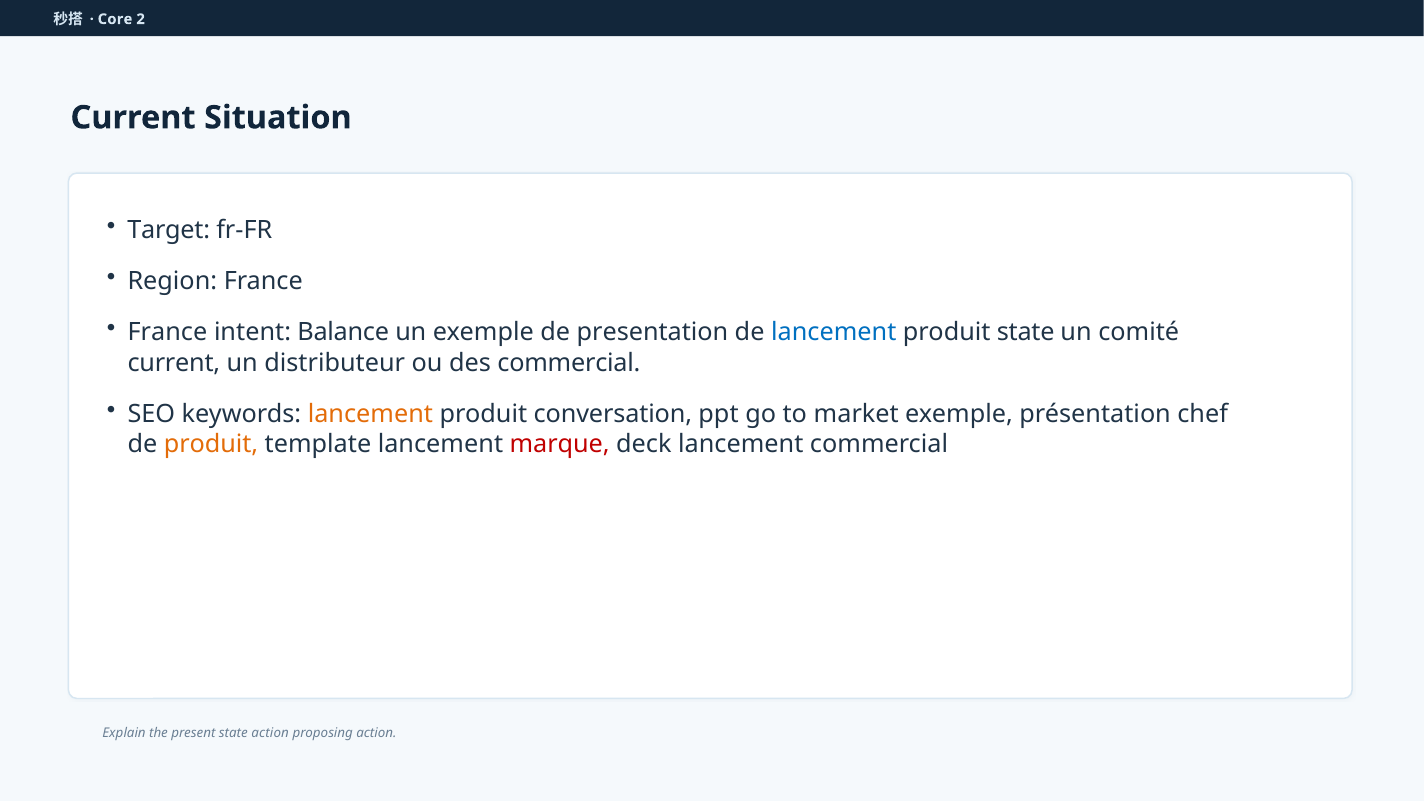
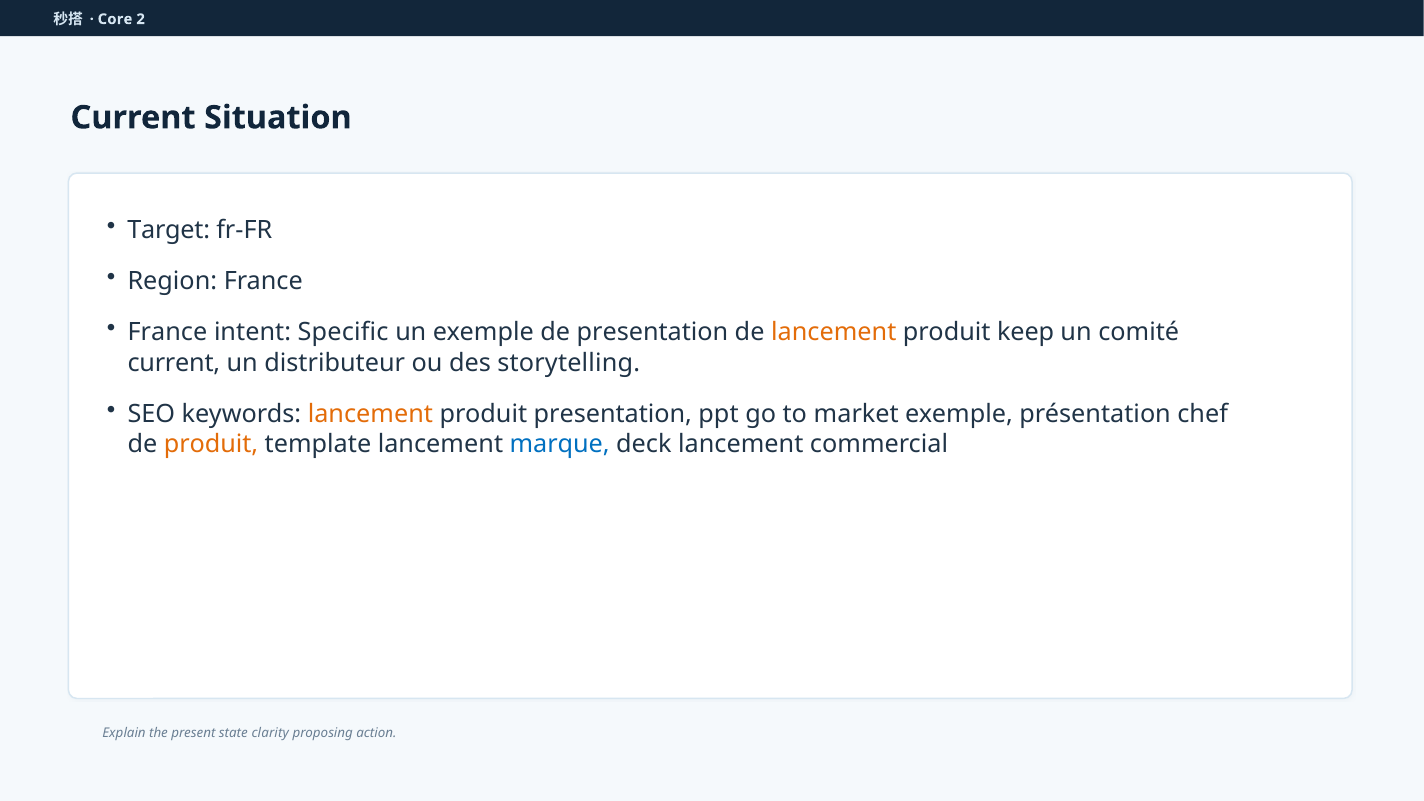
Balance: Balance -> Specific
lancement at (834, 333) colour: blue -> orange
produit state: state -> keep
des commercial: commercial -> storytelling
produit conversation: conversation -> presentation
marque colour: red -> blue
state action: action -> clarity
